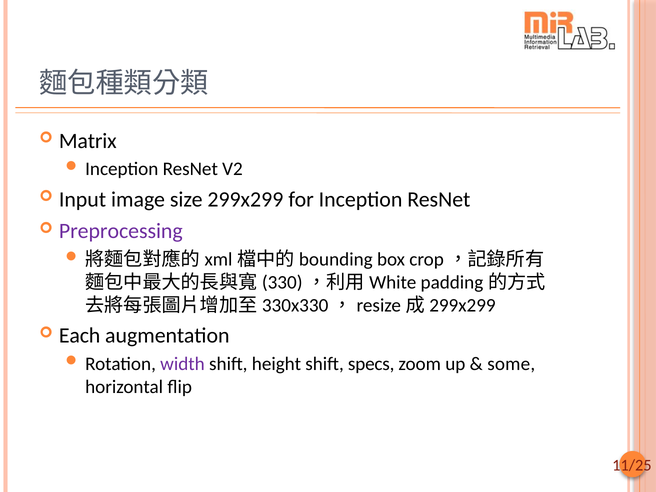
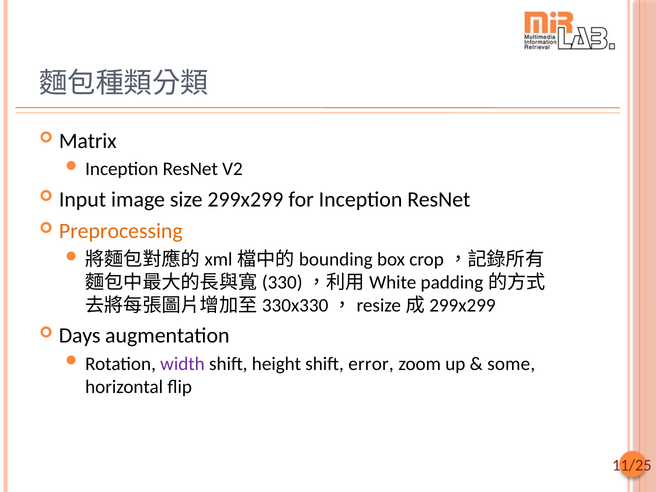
Preprocessing colour: purple -> orange
Each: Each -> Days
specs: specs -> error
